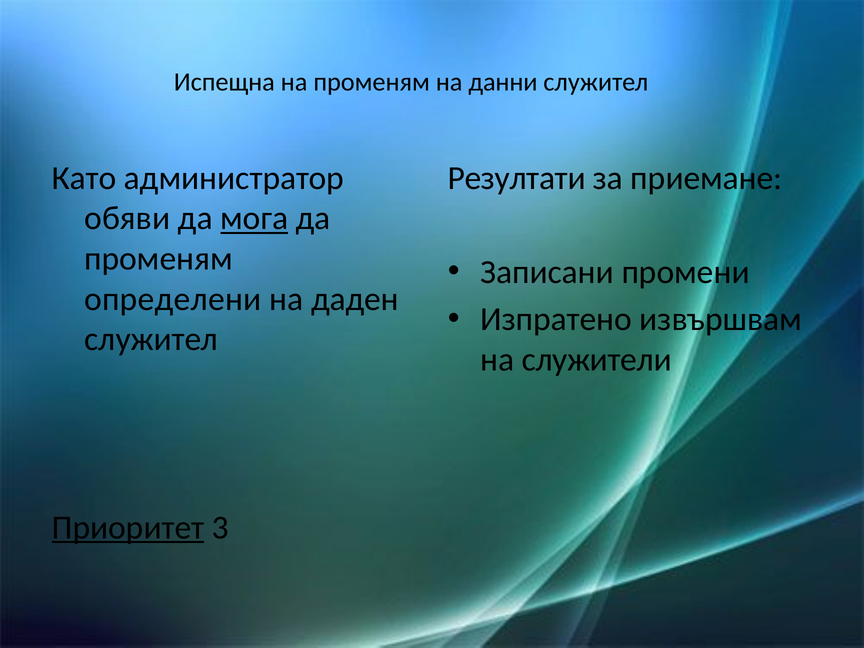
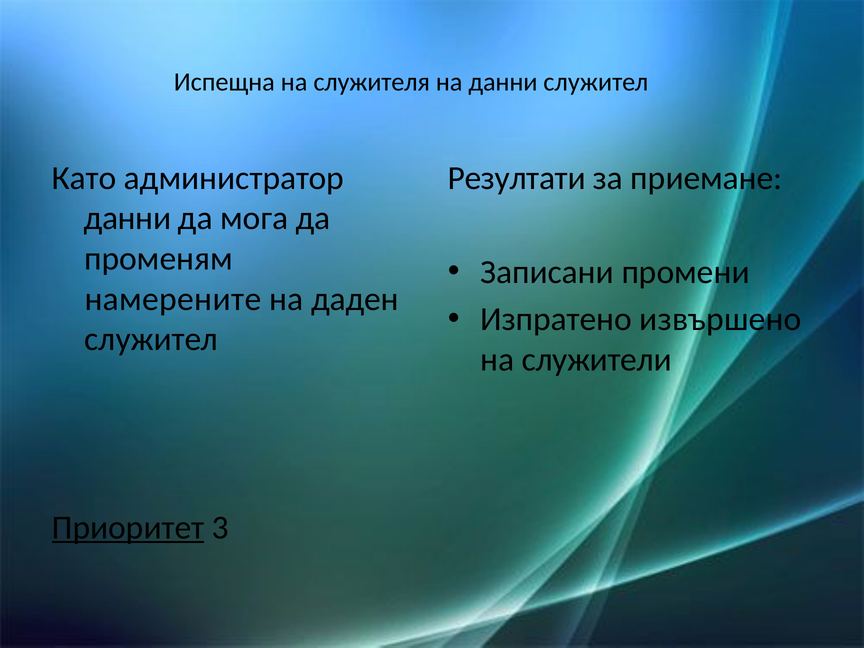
на променям: променям -> служителя
обяви at (127, 218): обяви -> данни
мога underline: present -> none
определени: определени -> намерените
извършвам: извършвам -> извършено
